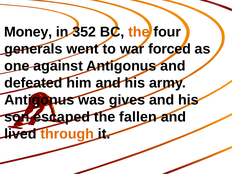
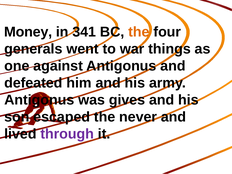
352: 352 -> 341
forced: forced -> things
fallen: fallen -> never
through colour: orange -> purple
